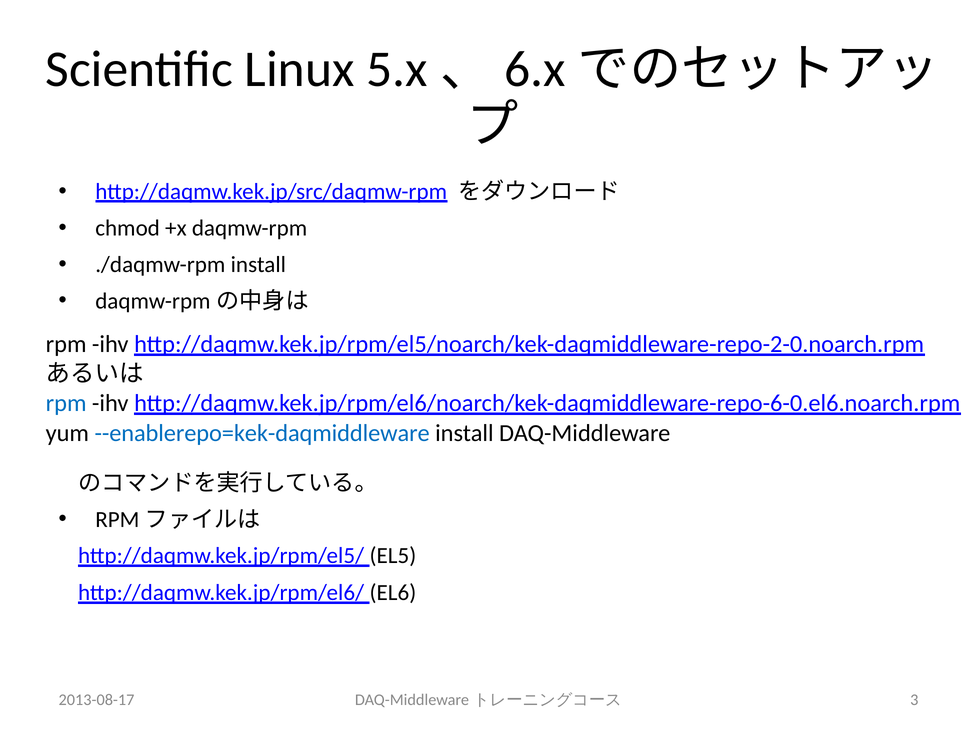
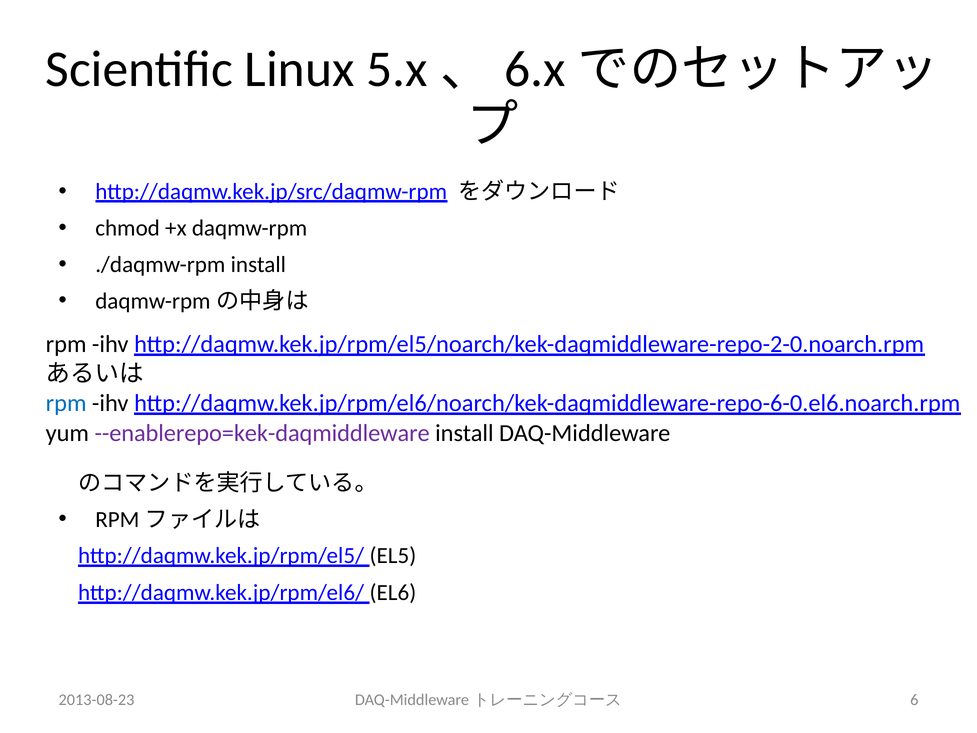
--enablerepo=kek-daqmiddleware colour: blue -> purple
2013-08-17: 2013-08-17 -> 2013-08-23
3: 3 -> 6
